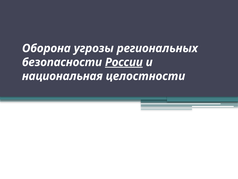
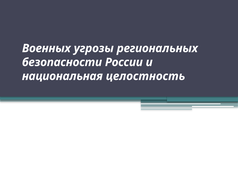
Оборона: Оборона -> Военных
России underline: present -> none
целостности: целостности -> целостность
